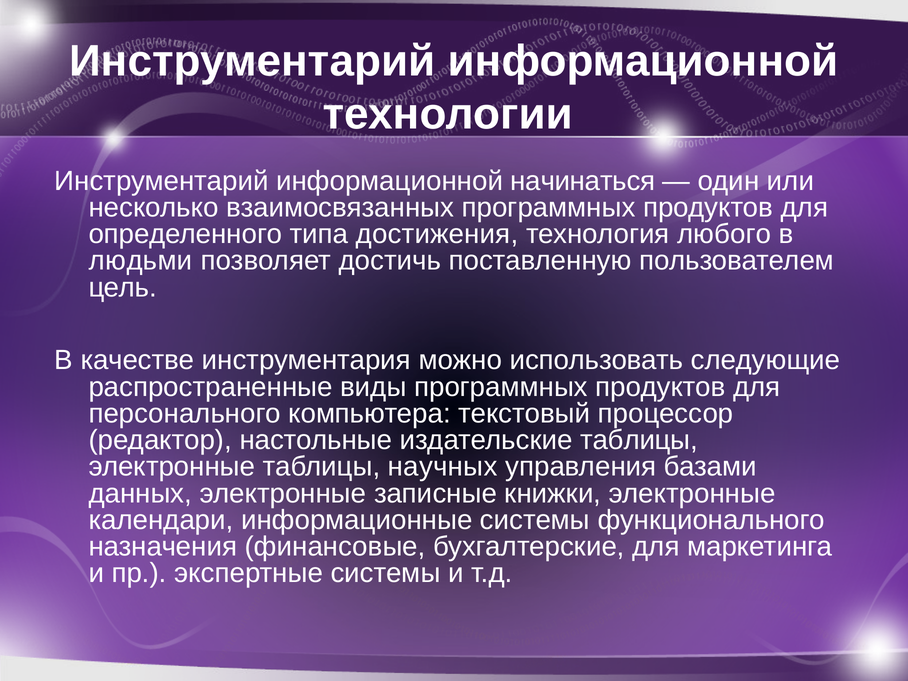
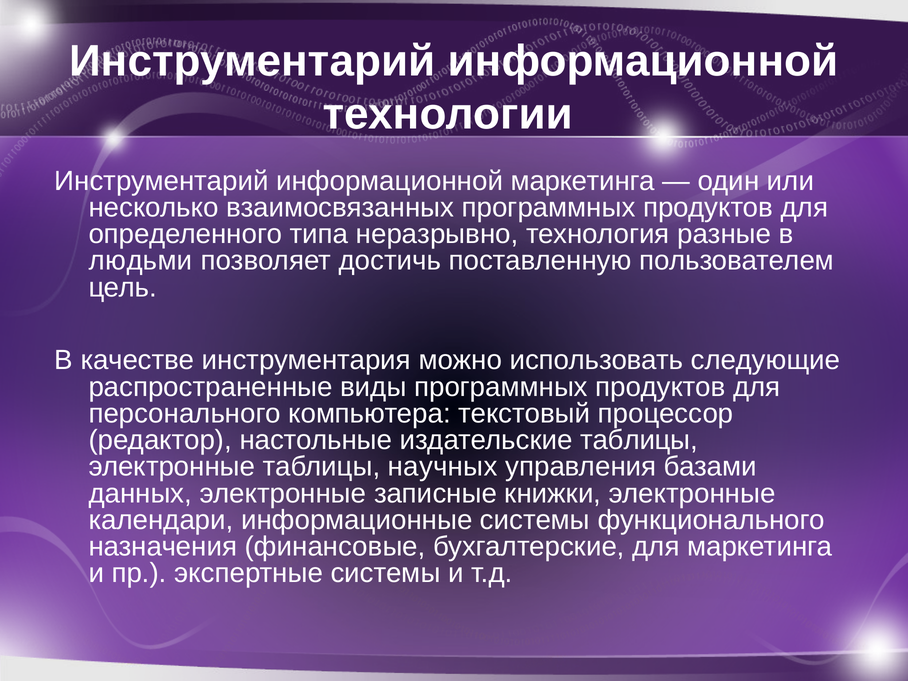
информационной начинаться: начинаться -> маркетинга
достижения: достижения -> неразрывно
любого: любого -> разные
